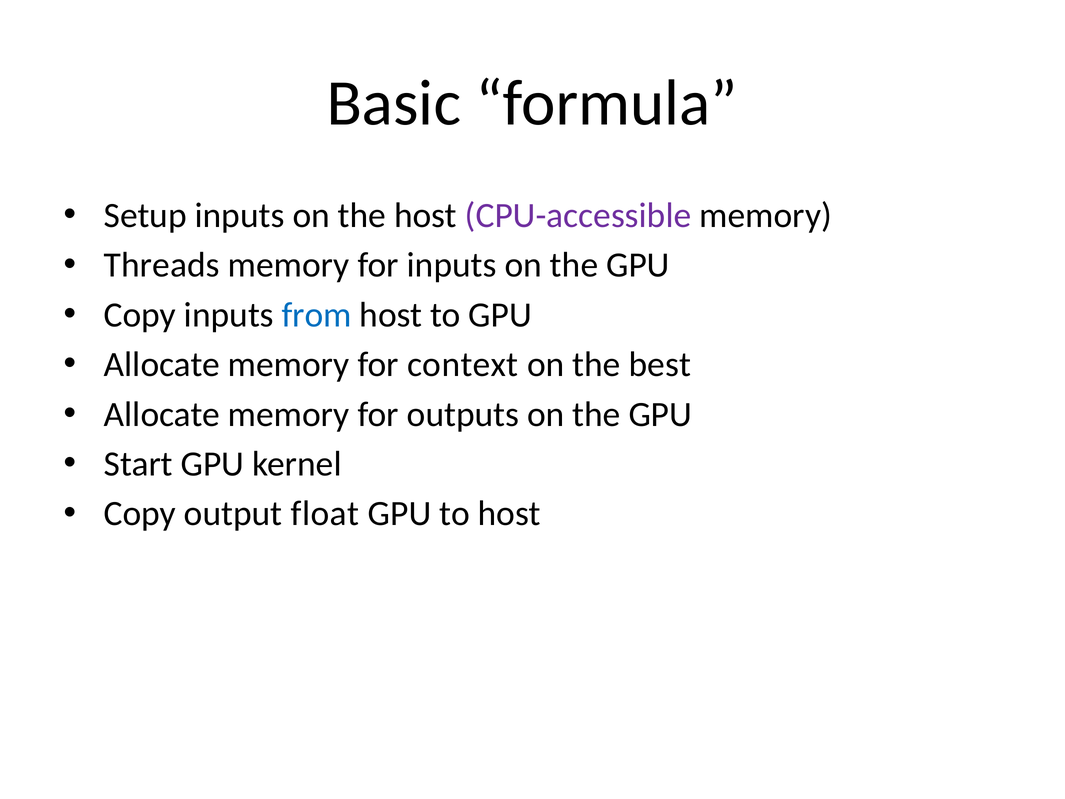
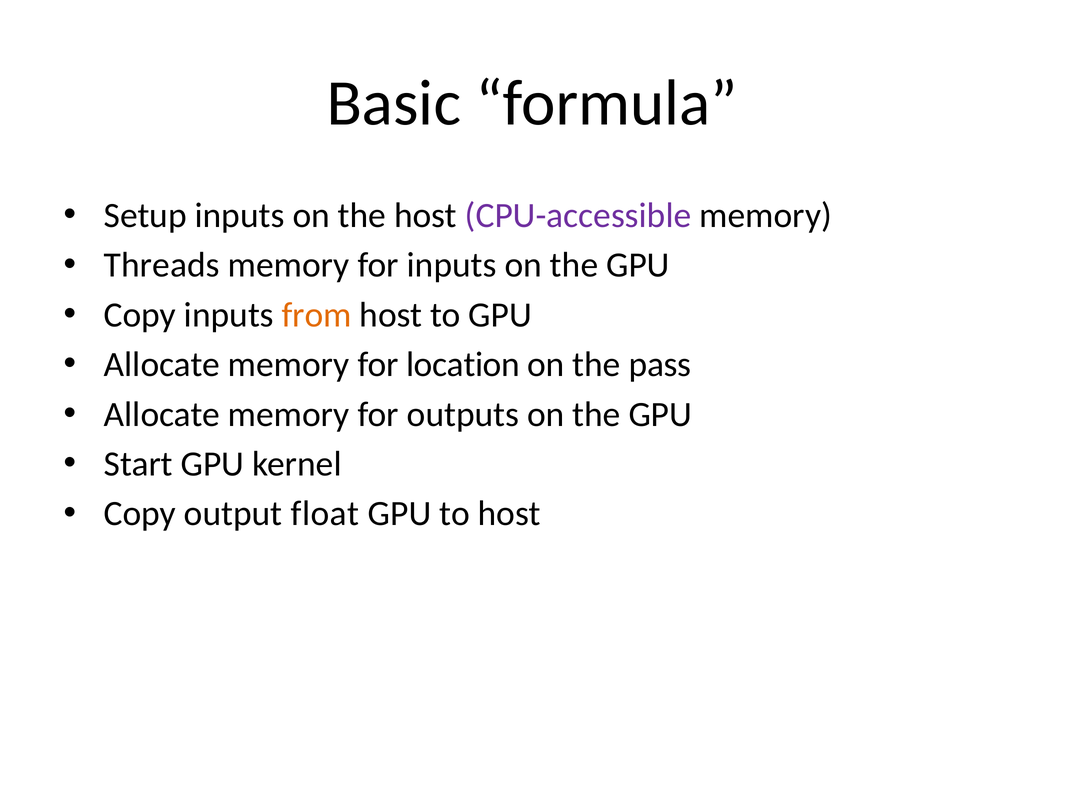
from colour: blue -> orange
context: context -> location
best: best -> pass
